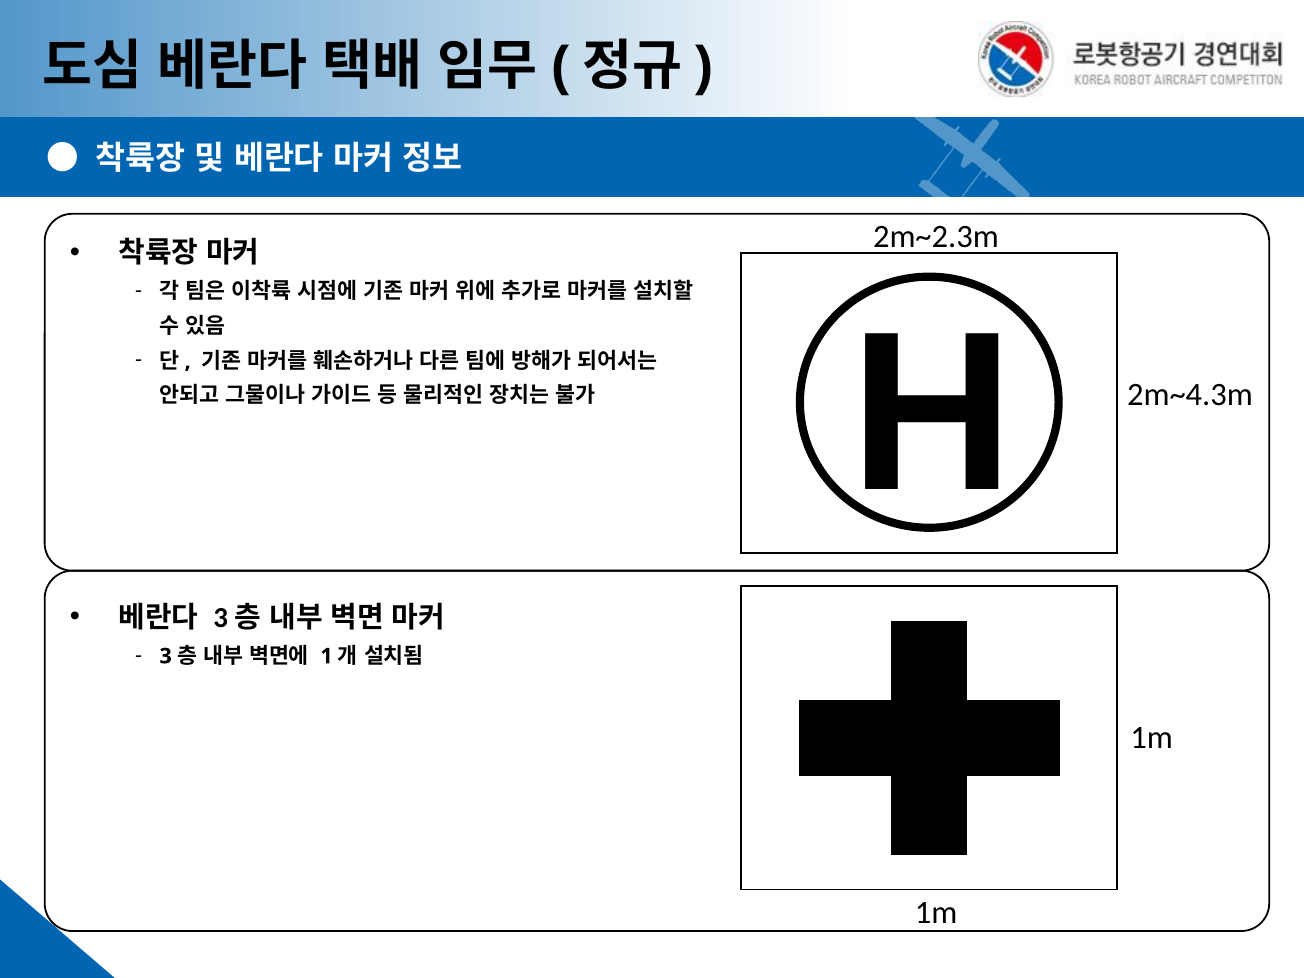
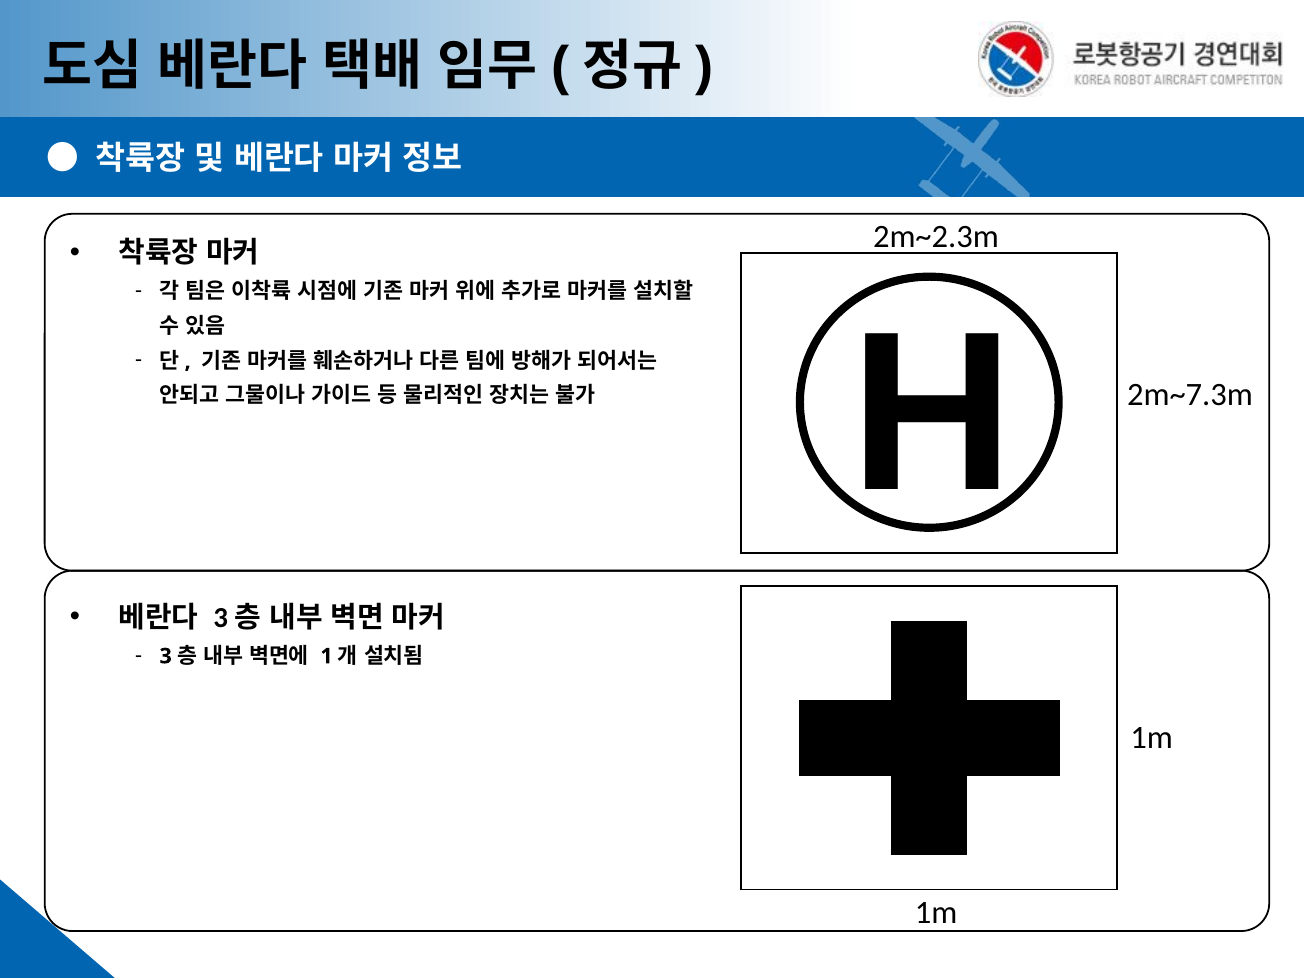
2m~4.3m: 2m~4.3m -> 2m~7.3m
